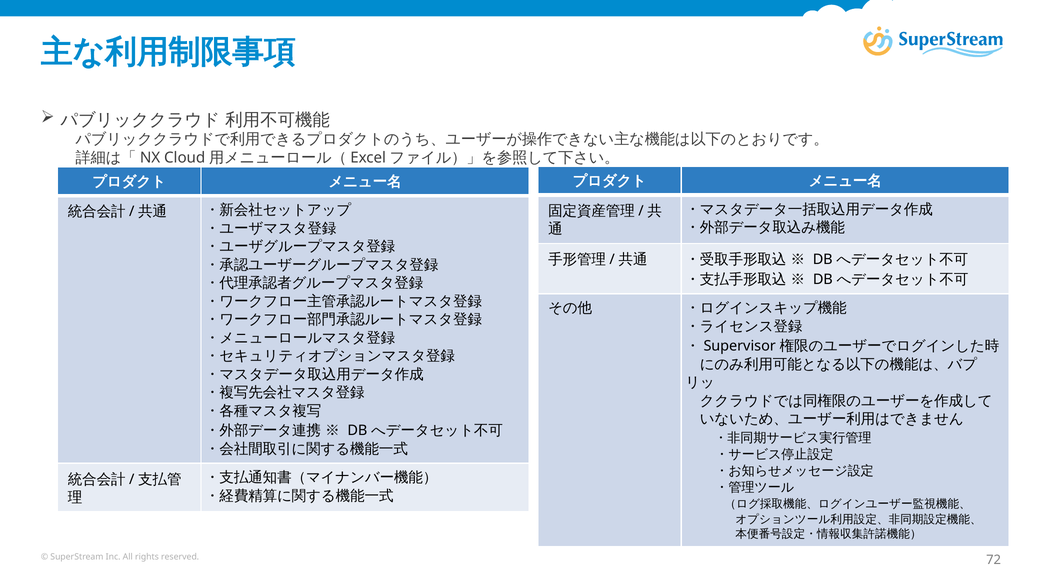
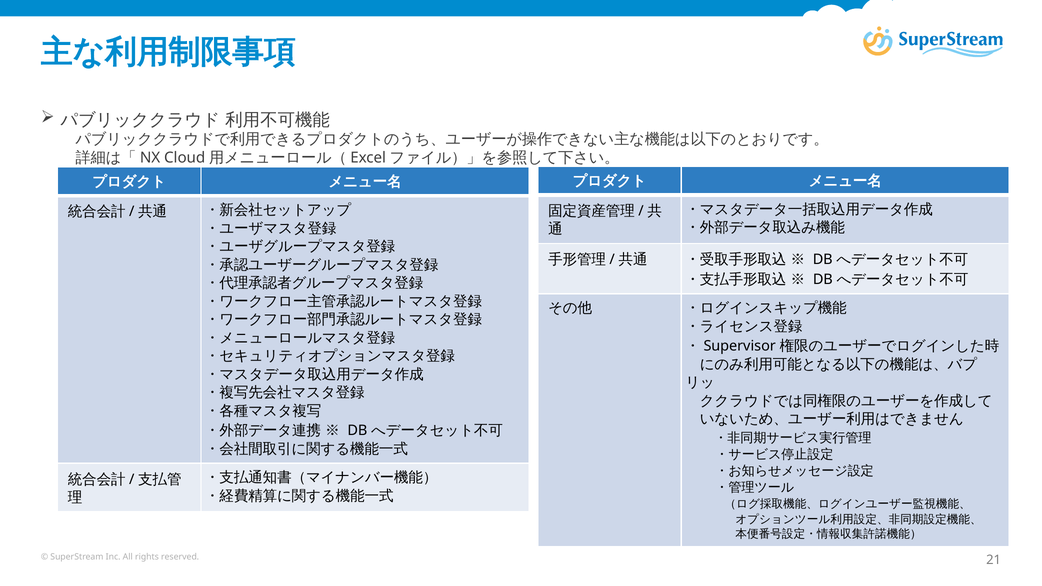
72: 72 -> 21
